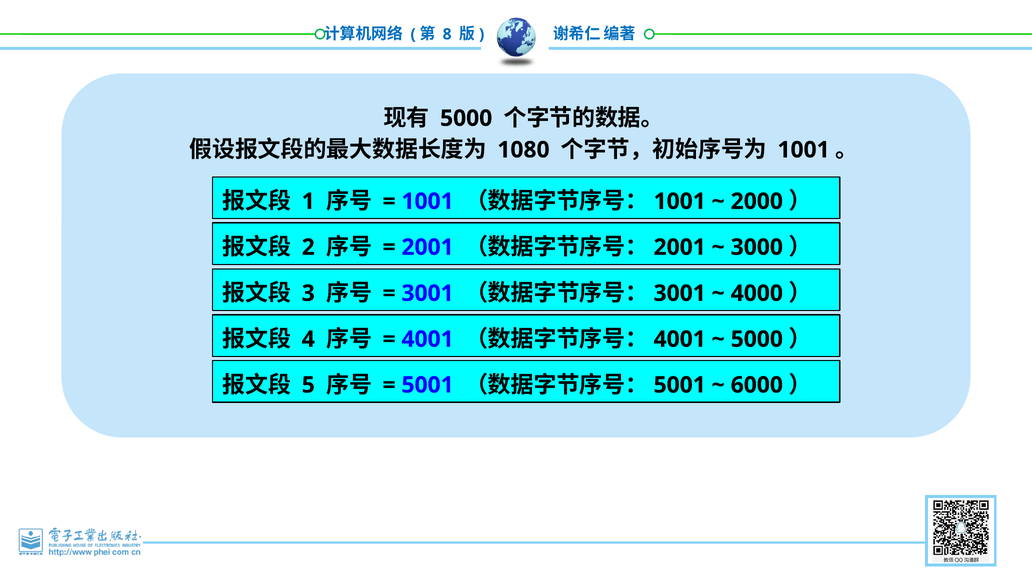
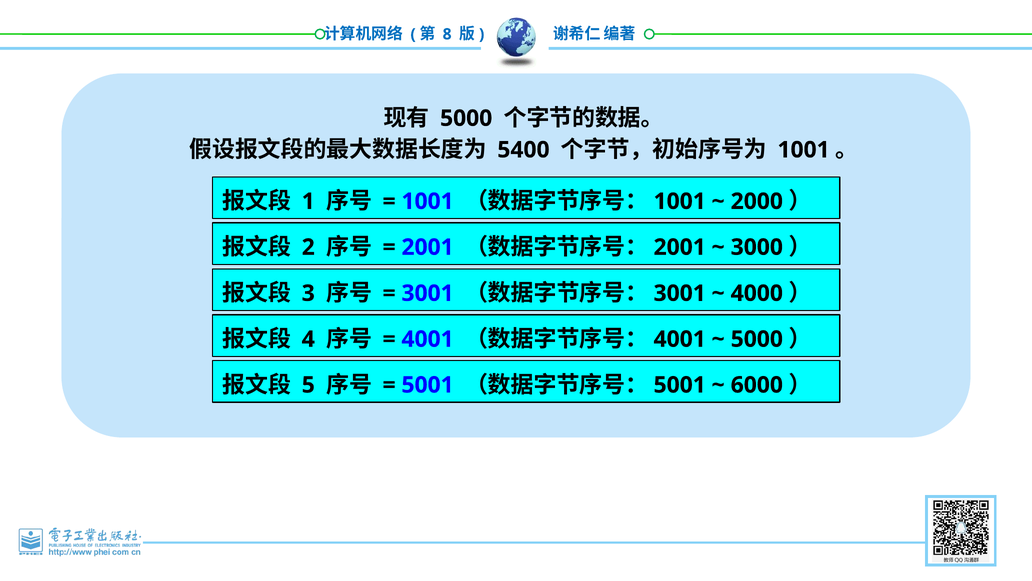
1080: 1080 -> 5400
